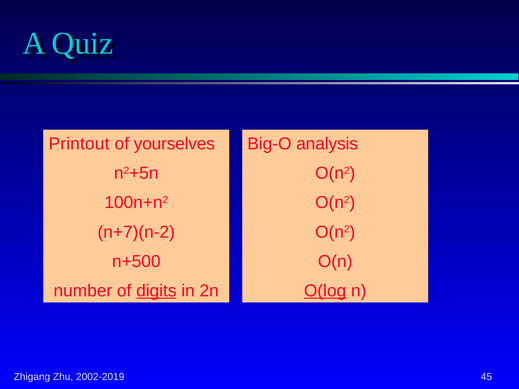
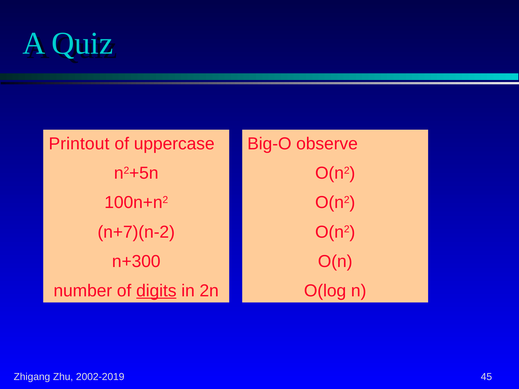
yourselves: yourselves -> uppercase
analysis: analysis -> observe
n+500: n+500 -> n+300
O(log underline: present -> none
